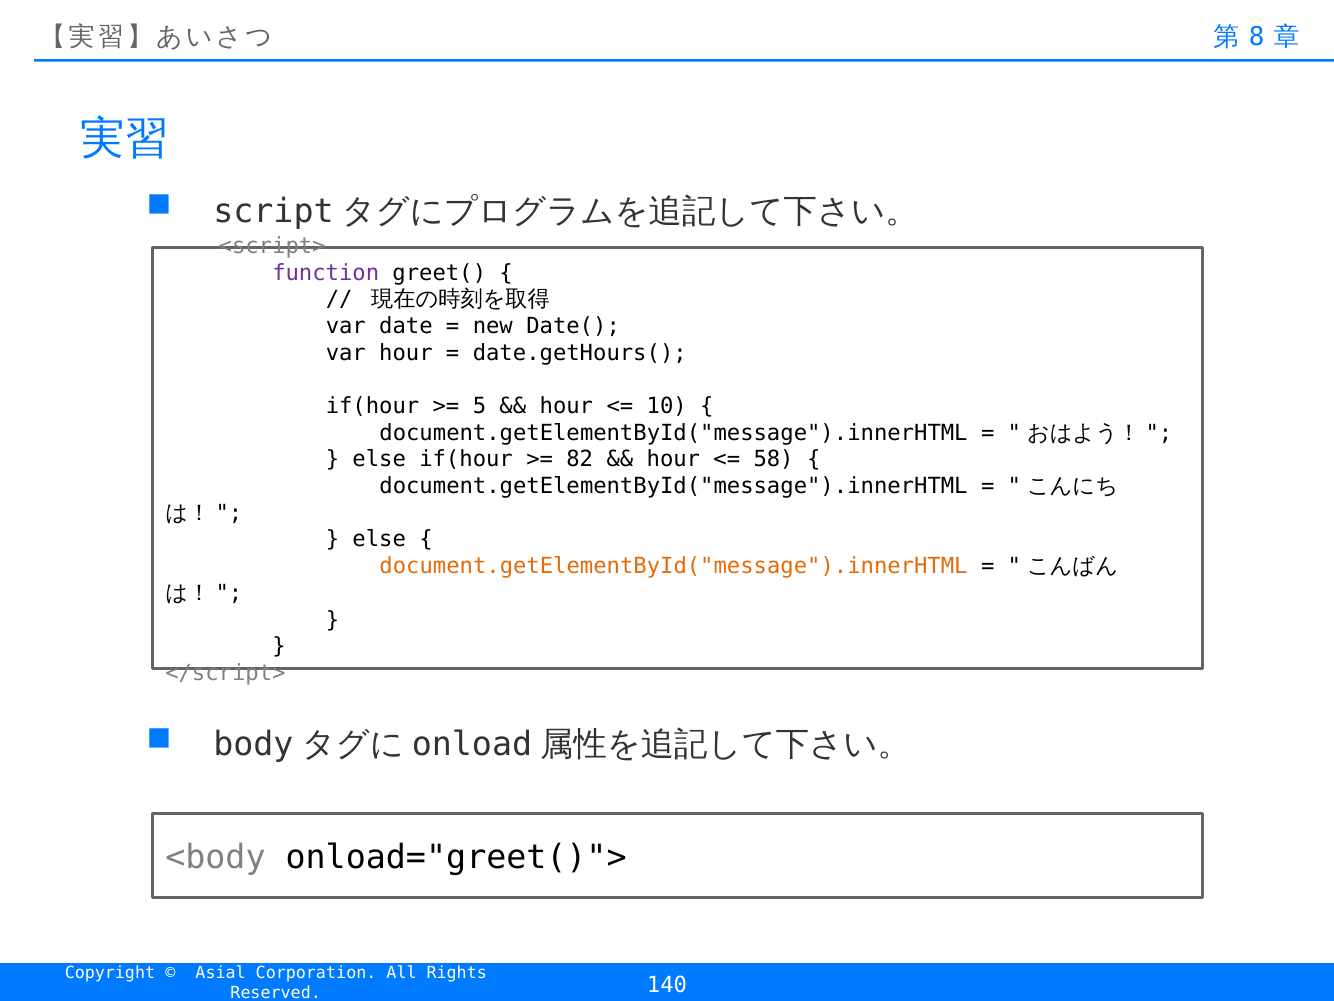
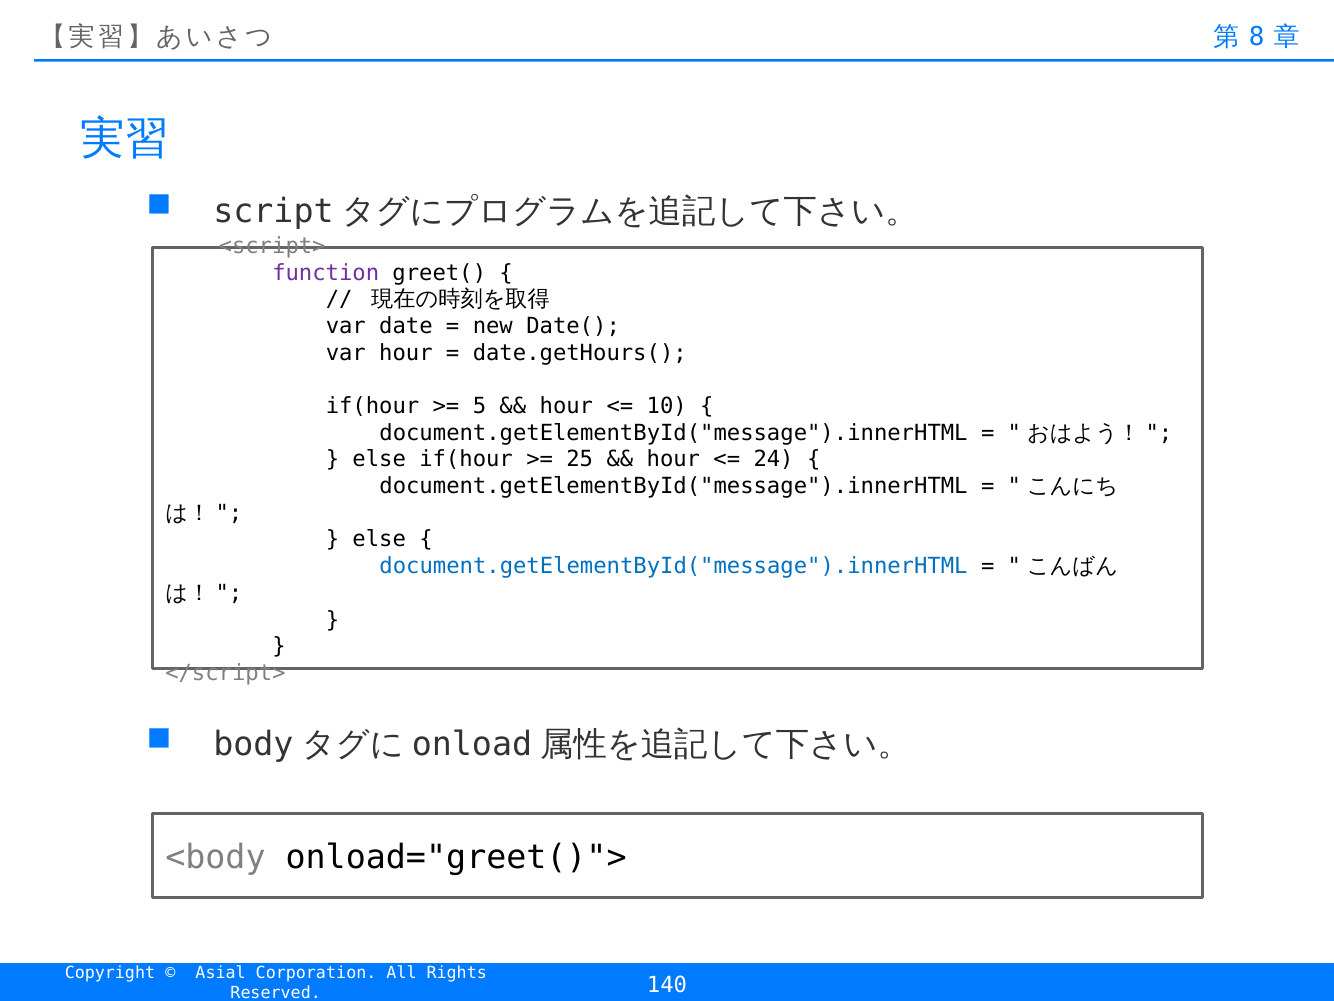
82: 82 -> 25
58: 58 -> 24
document.getElementById("message").innerHTML at (674, 566) colour: orange -> blue
